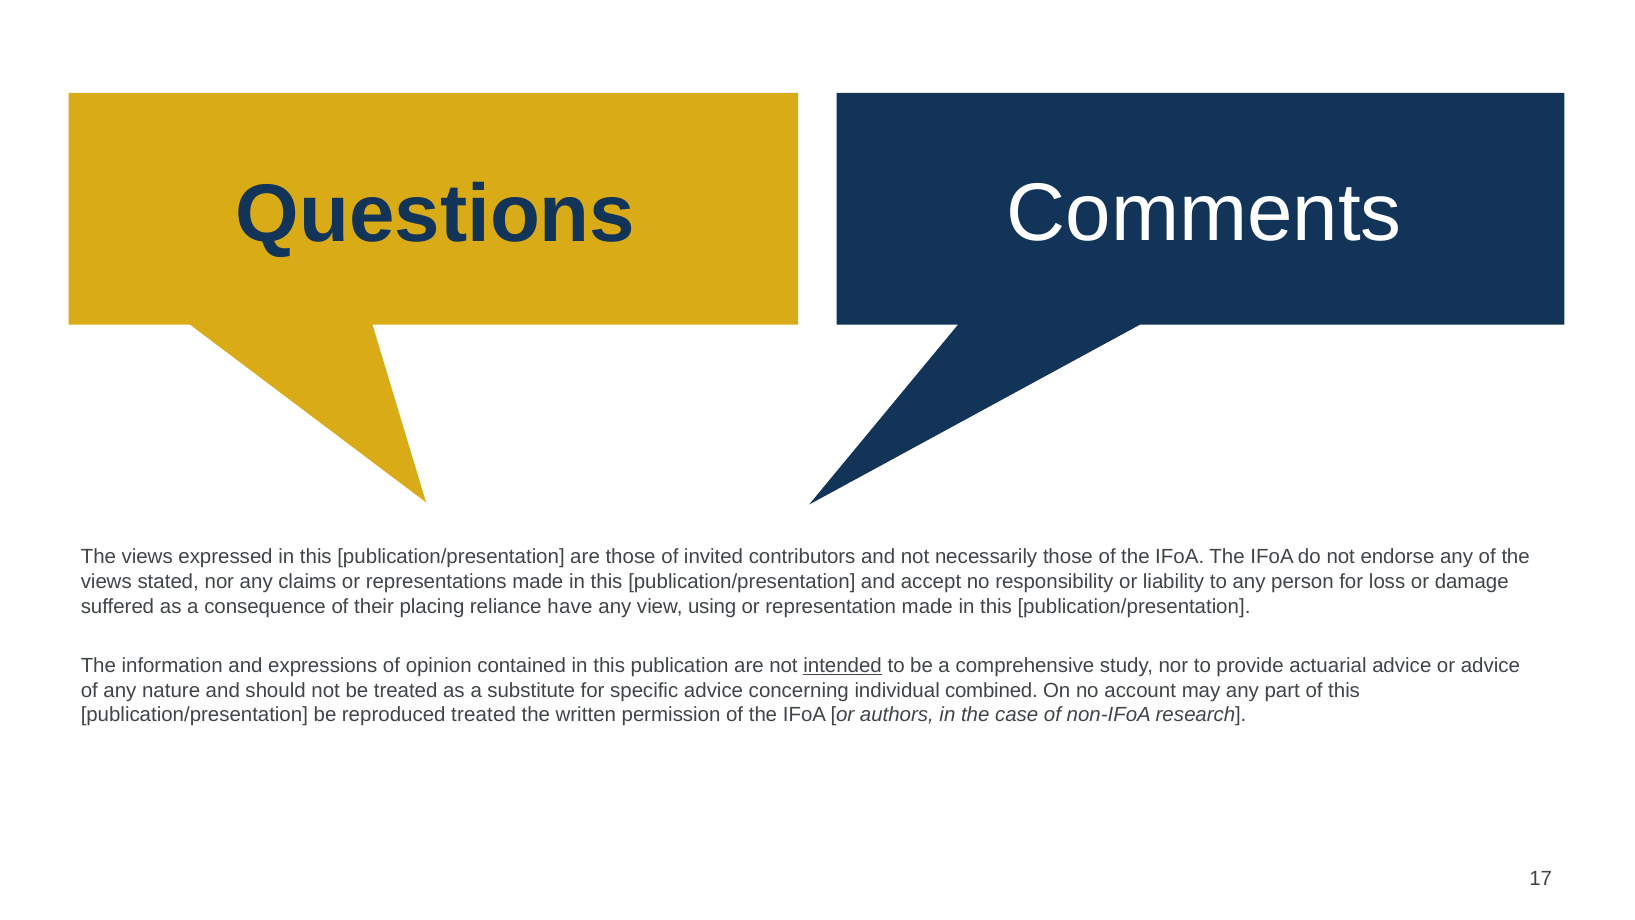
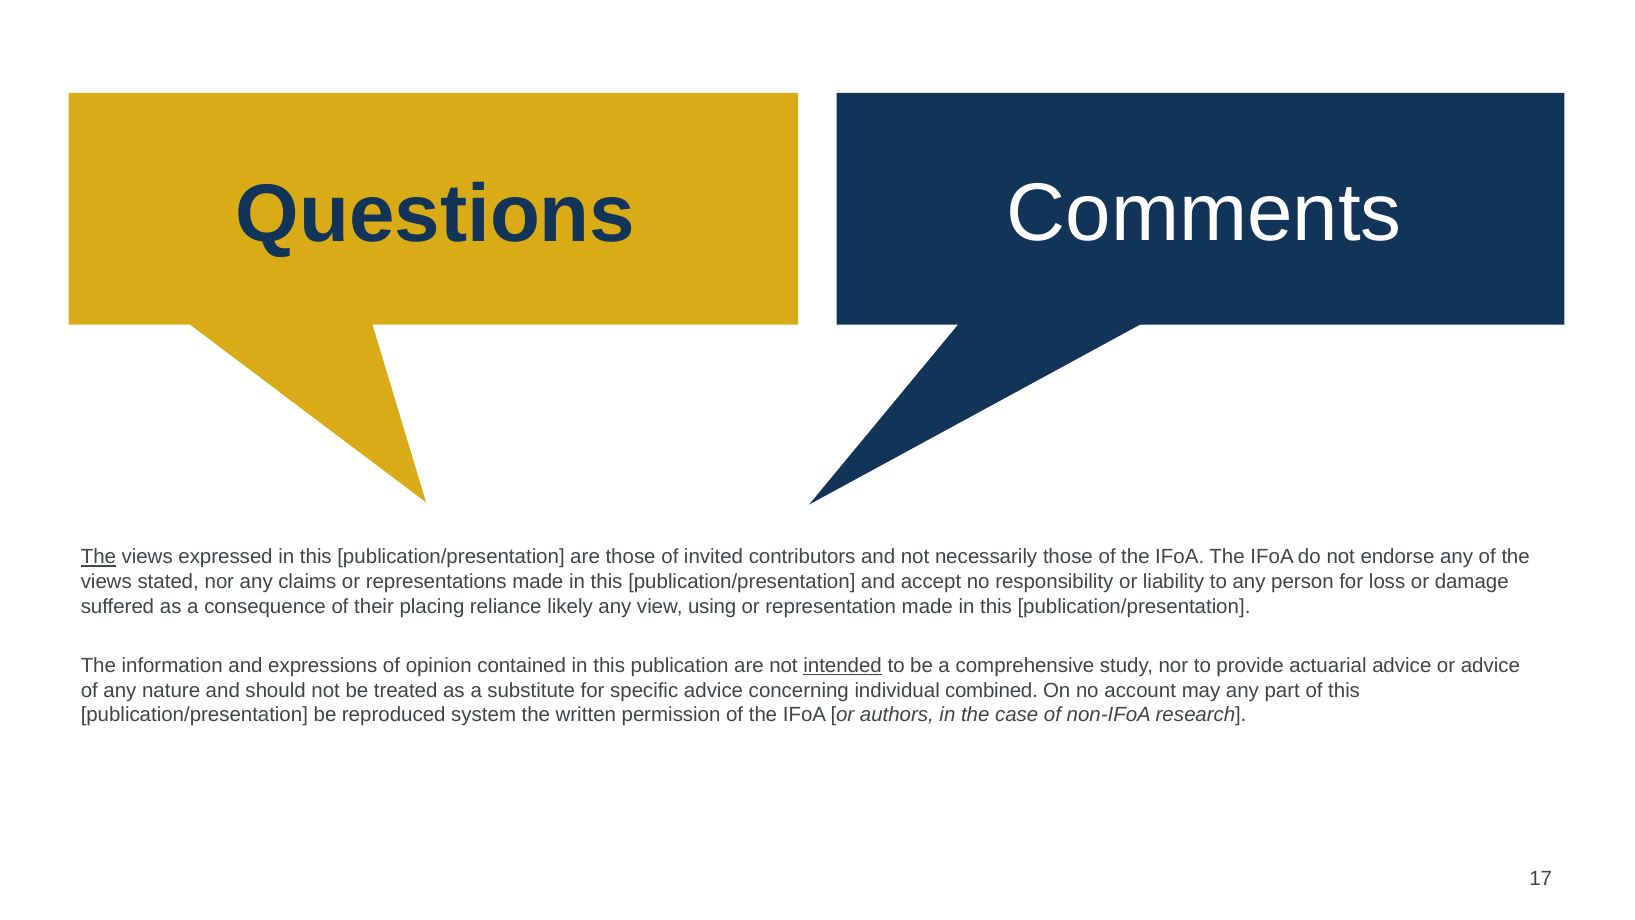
The at (98, 557) underline: none -> present
have: have -> likely
reproduced treated: treated -> system
